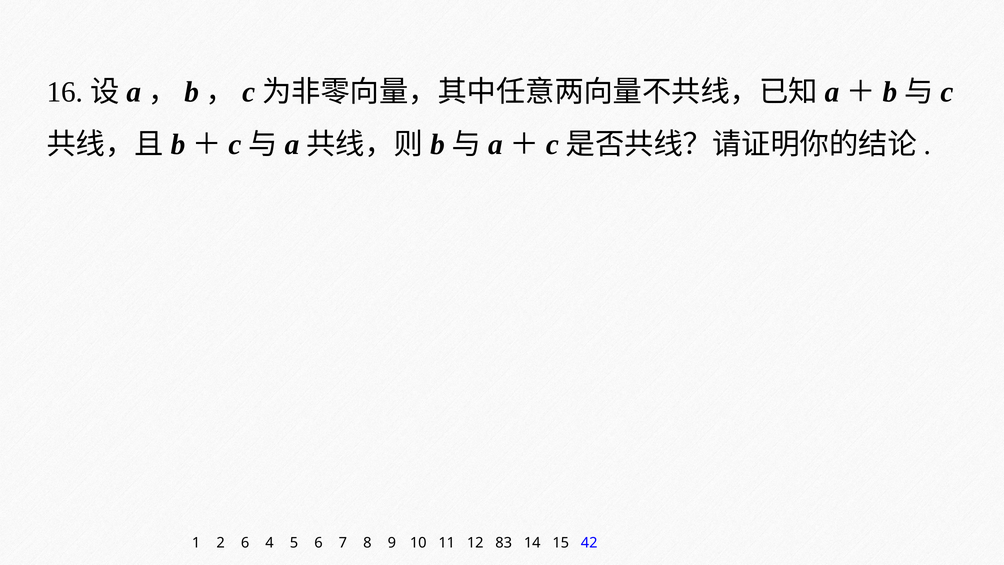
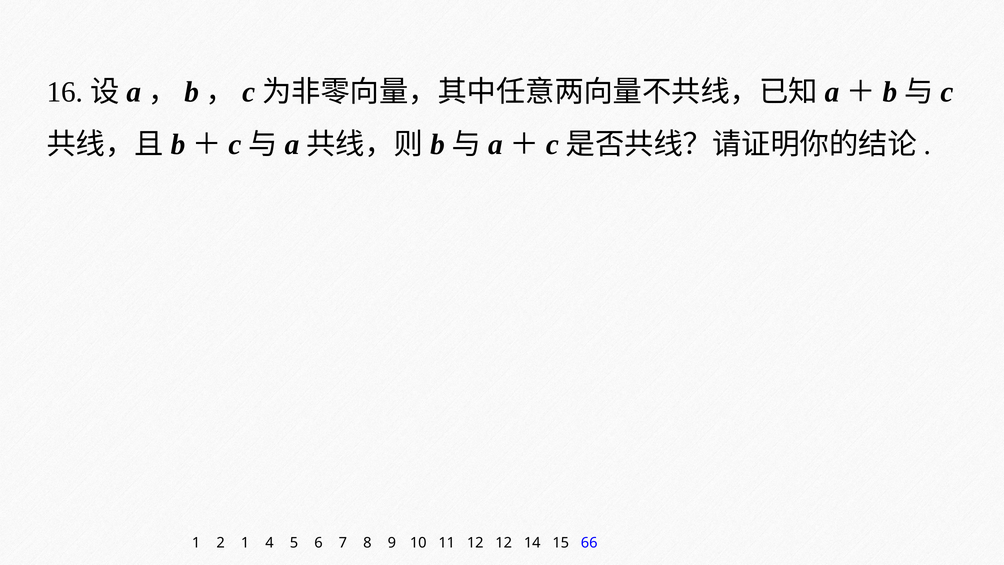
2 6: 6 -> 1
12 83: 83 -> 12
42: 42 -> 66
